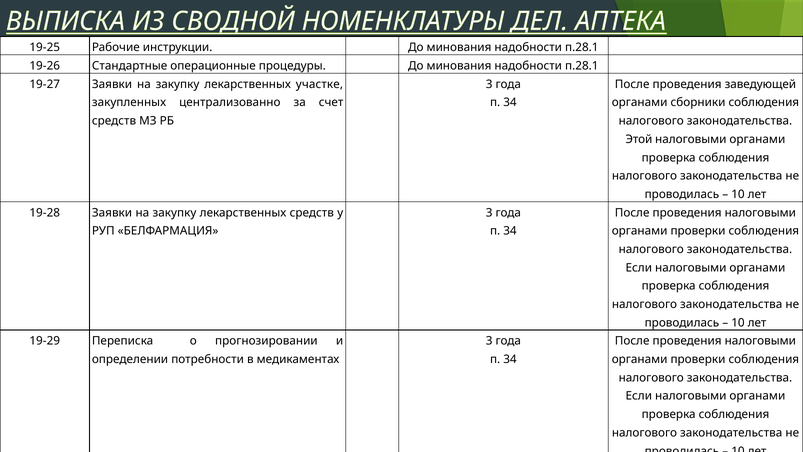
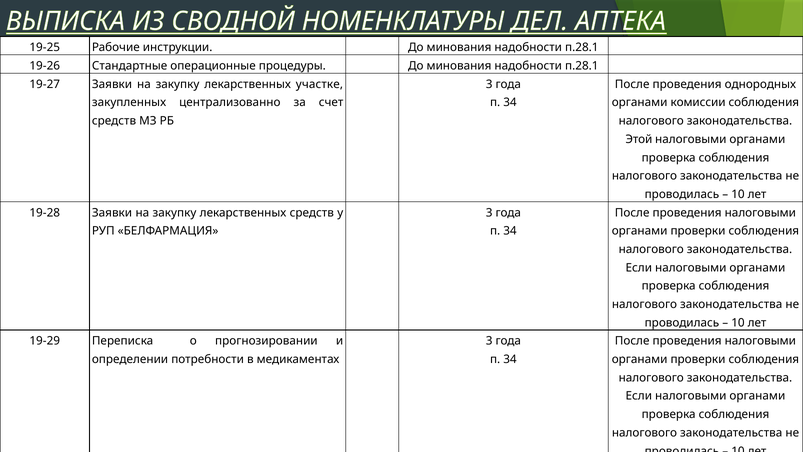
заведующей: заведующей -> однородных
сборники: сборники -> комиссии
